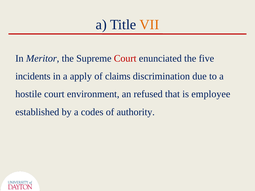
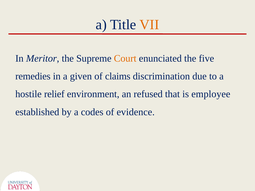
Court at (125, 58) colour: red -> orange
incidents: incidents -> remedies
apply: apply -> given
hostile court: court -> relief
authority: authority -> evidence
